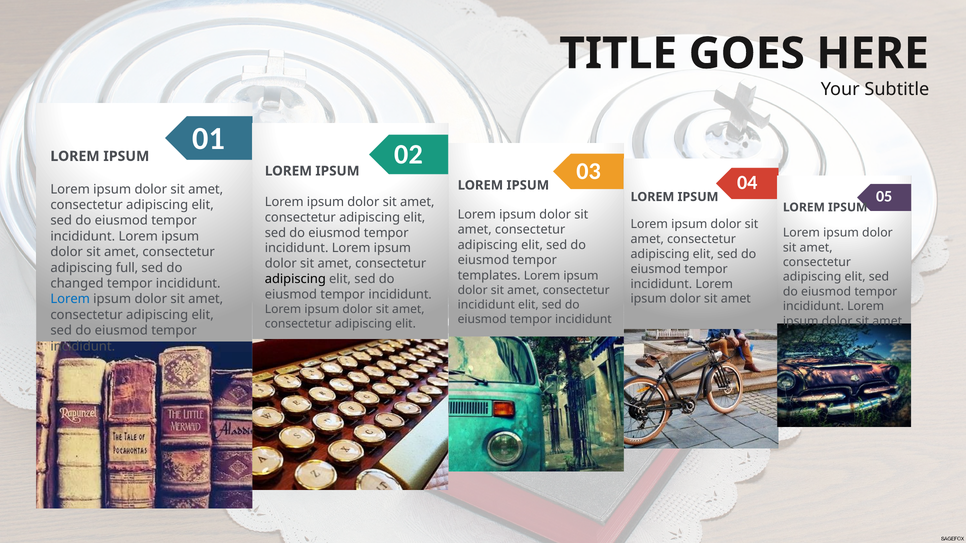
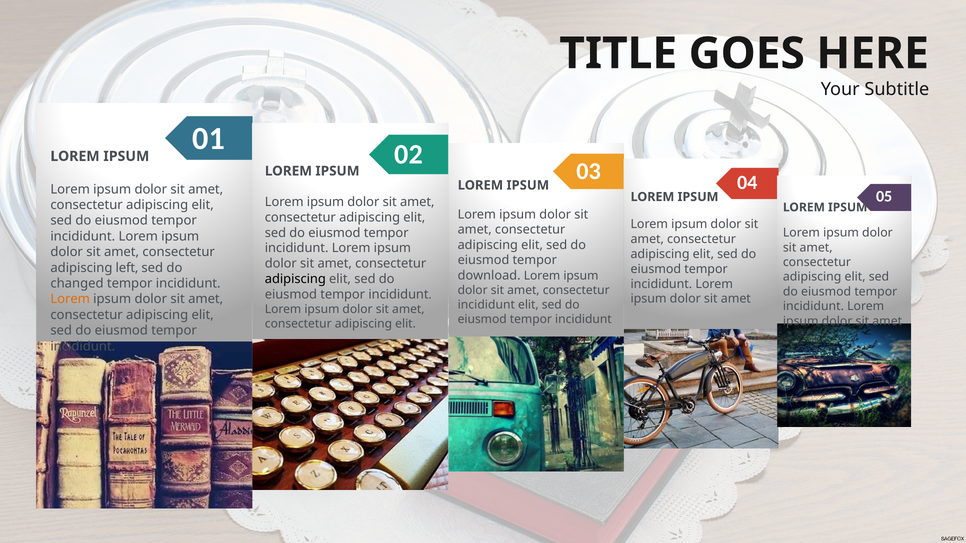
full: full -> left
templates: templates -> download
Lorem at (70, 299) colour: blue -> orange
